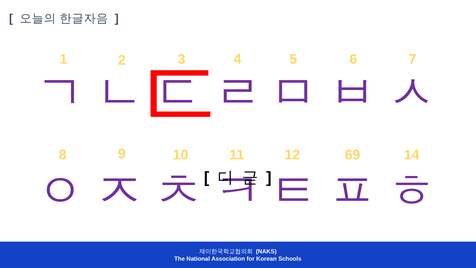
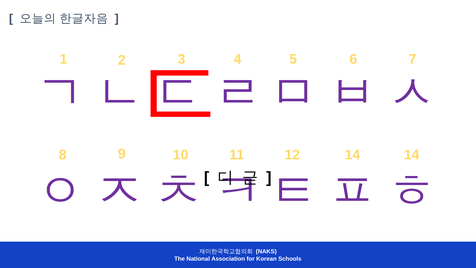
12 69: 69 -> 14
